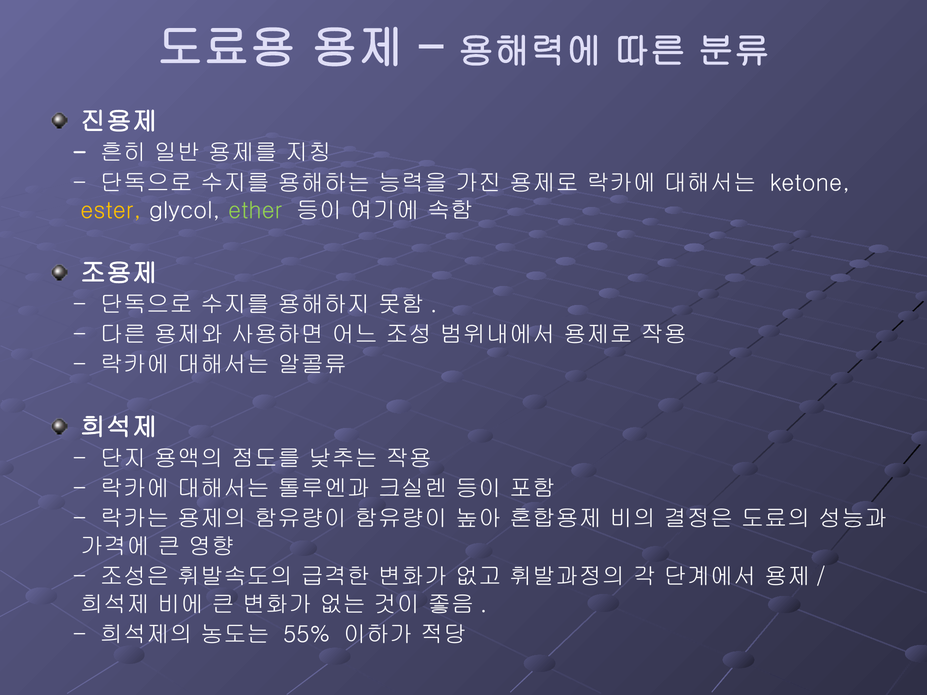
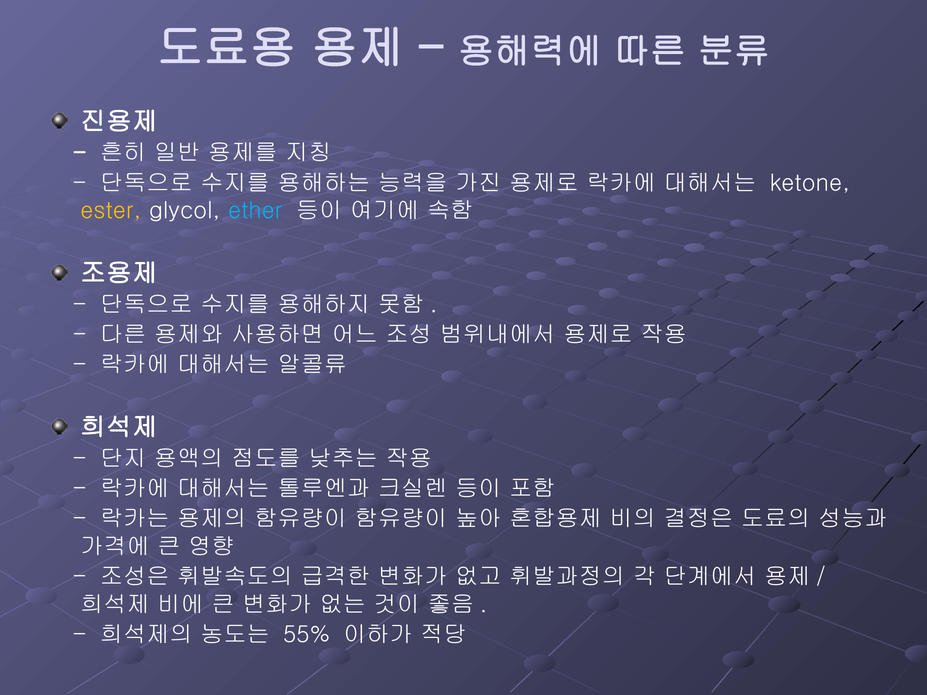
ether colour: light green -> light blue
